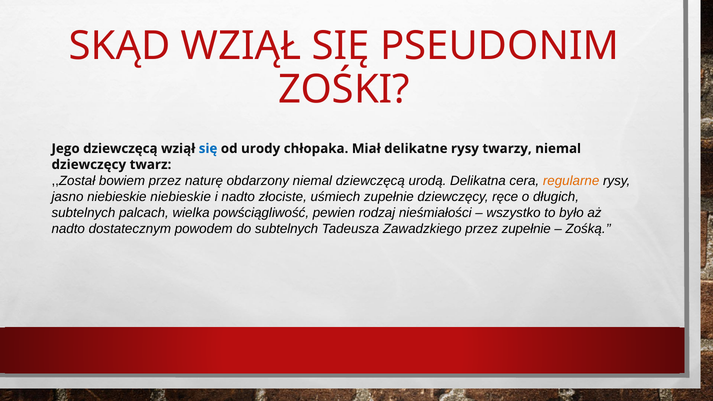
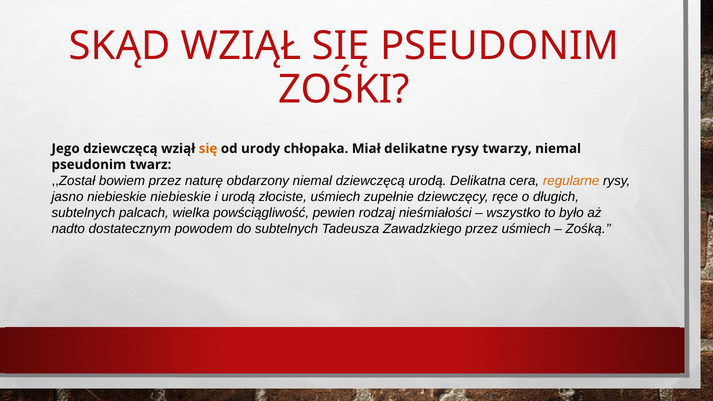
się at (208, 149) colour: blue -> orange
dziewczęcy at (89, 165): dziewczęcy -> pseudonim
i nadto: nadto -> urodą
przez zupełnie: zupełnie -> uśmiech
